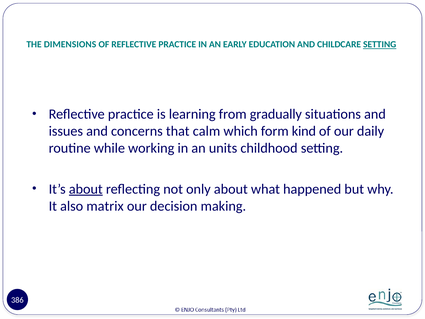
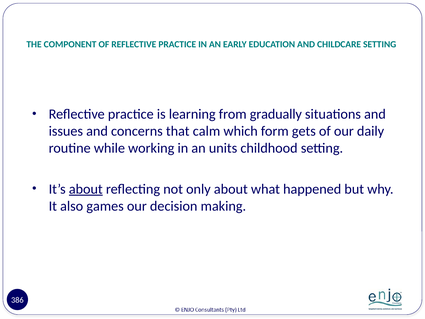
DIMENSIONS: DIMENSIONS -> COMPONENT
SETTING at (380, 44) underline: present -> none
kind: kind -> gets
matrix: matrix -> games
